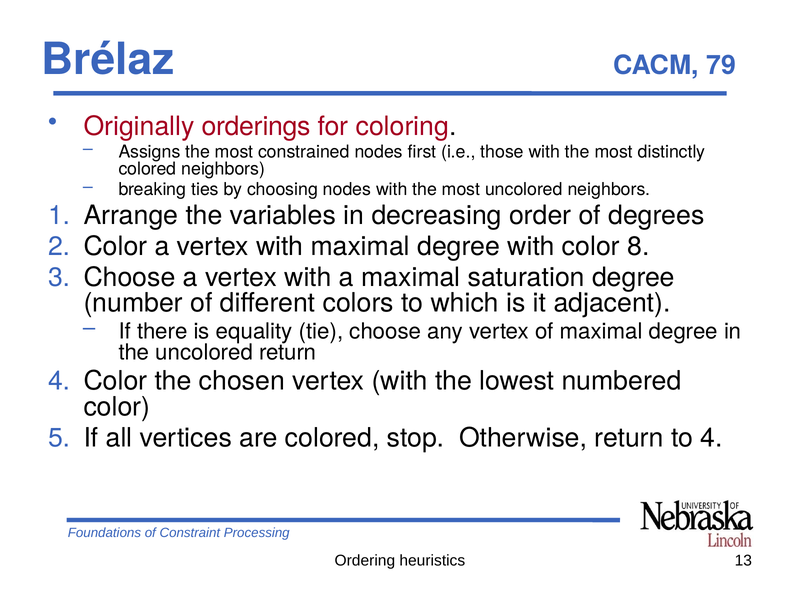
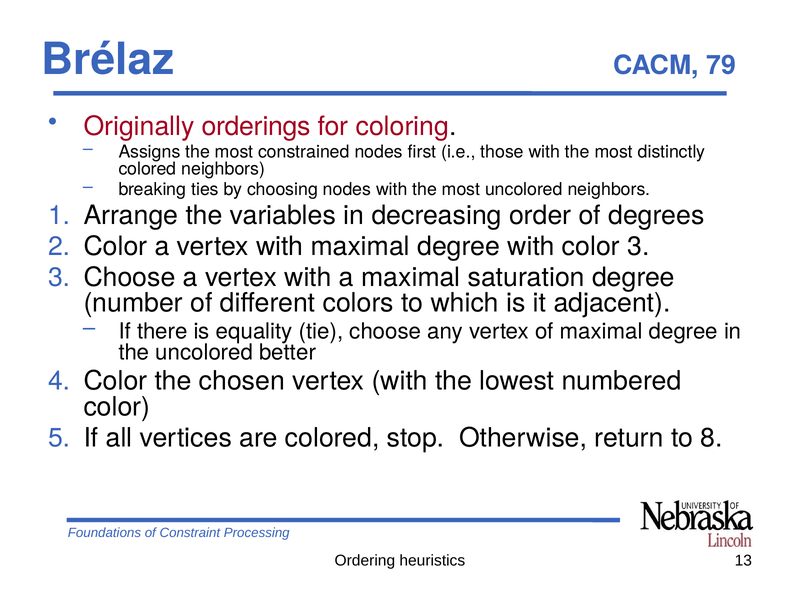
color 8: 8 -> 3
uncolored return: return -> better
to 4: 4 -> 8
